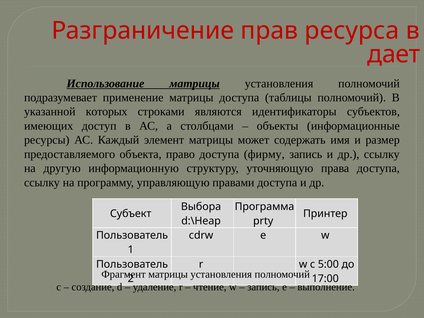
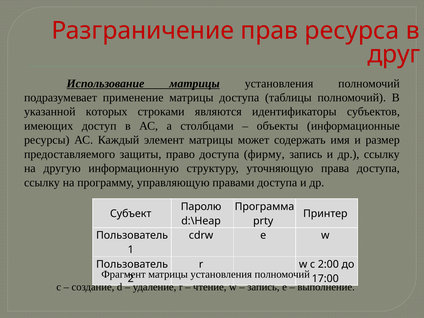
дает: дает -> друг
объекта: объекта -> защиты
Выбора: Выбора -> Паролю
5:00: 5:00 -> 2:00
